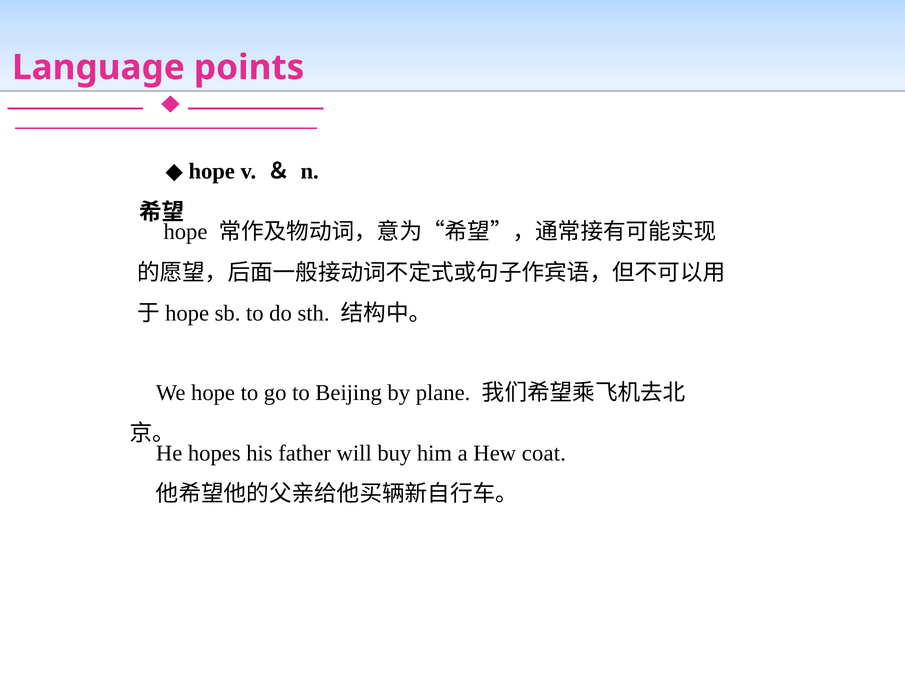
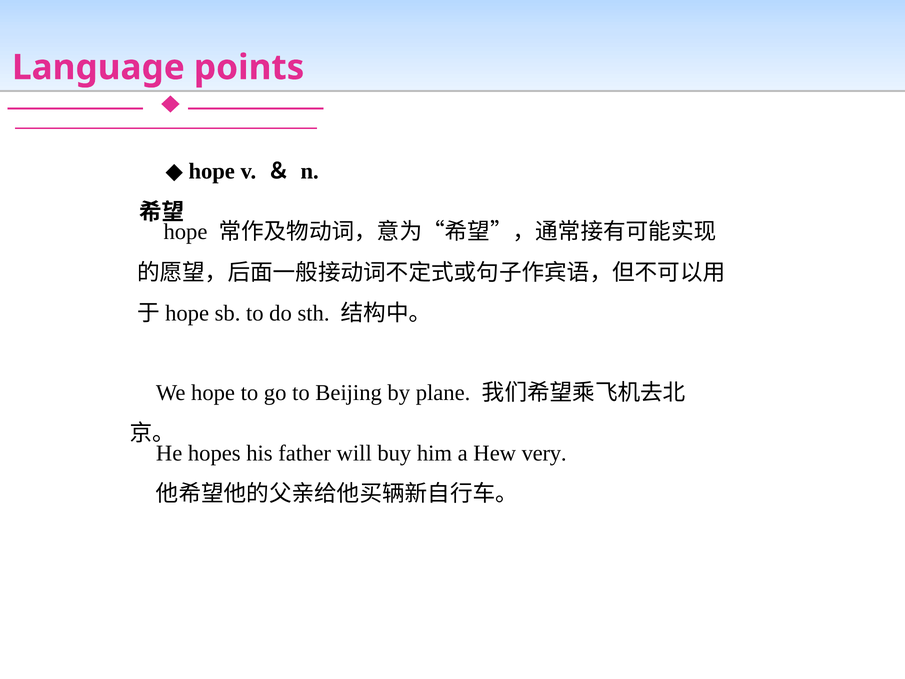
coat: coat -> very
